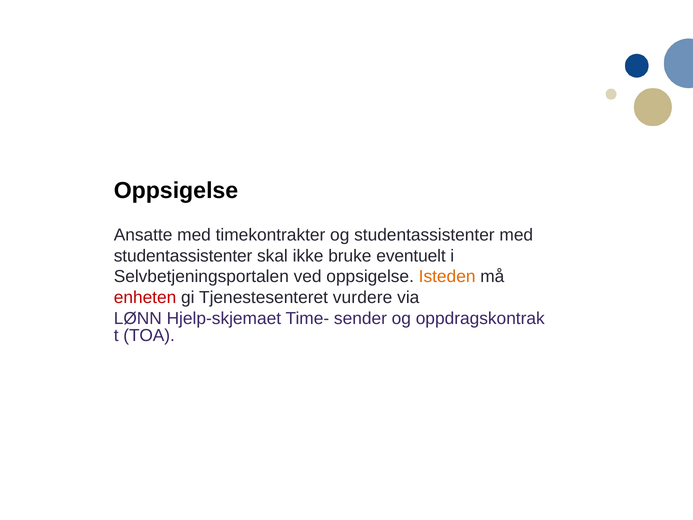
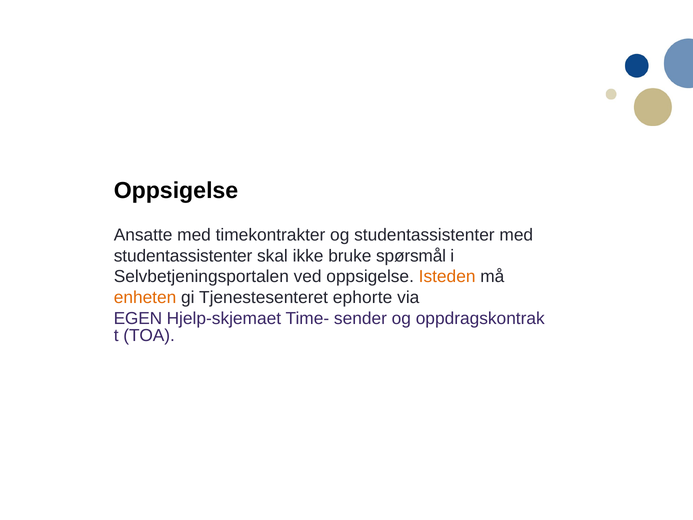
eventuelt: eventuelt -> spørsmål
enheten colour: red -> orange
vurdere: vurdere -> ephorte
LØNN: LØNN -> EGEN
